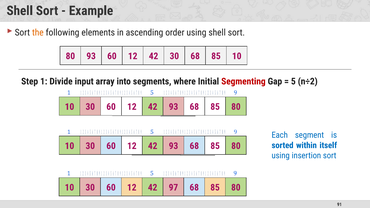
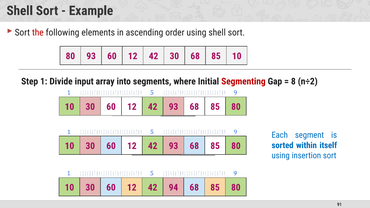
the colour: orange -> red
5: 5 -> 8
97: 97 -> 94
